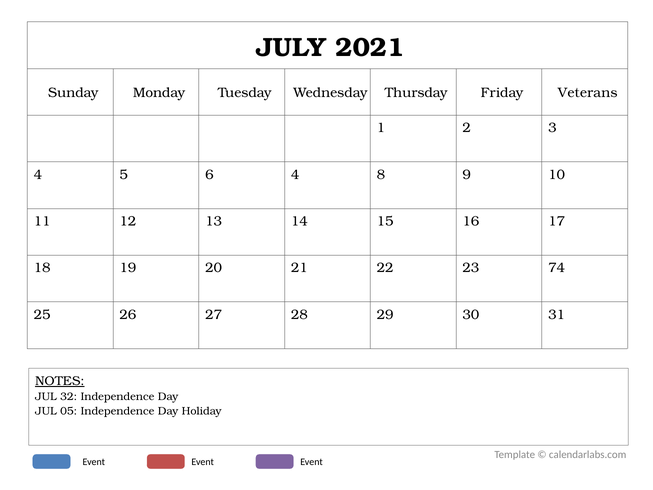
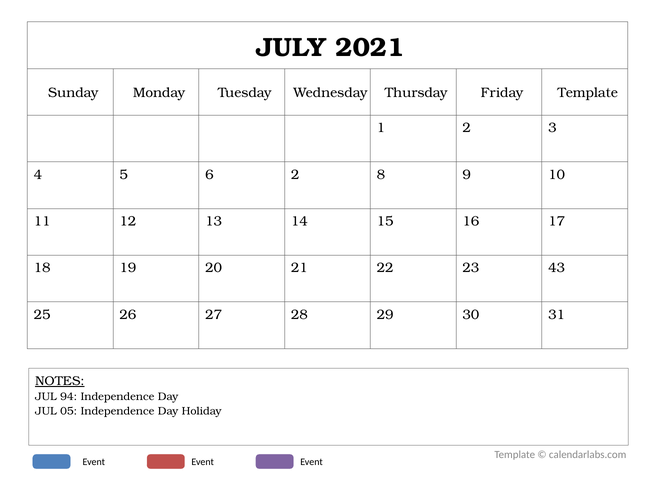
Friday Veterans: Veterans -> Template
6 4: 4 -> 2
74: 74 -> 43
32: 32 -> 94
